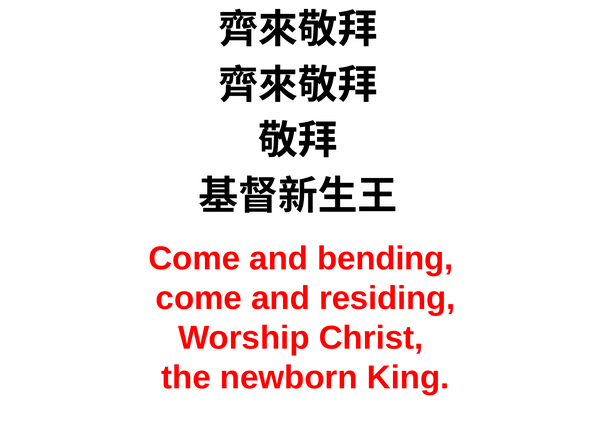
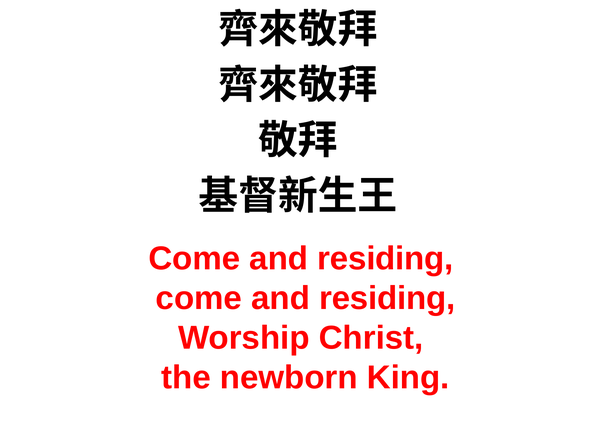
bending at (385, 259): bending -> residing
